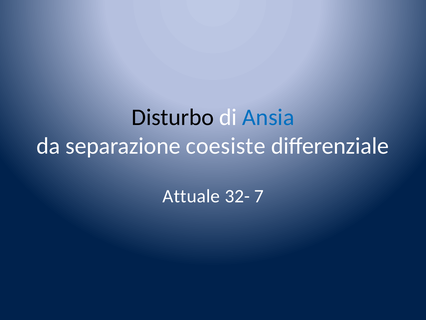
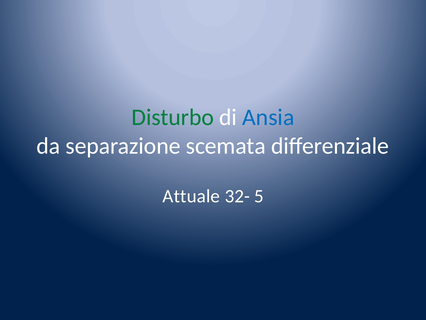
Disturbo colour: black -> green
coesiste: coesiste -> scemata
7: 7 -> 5
